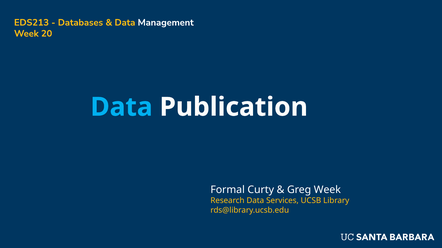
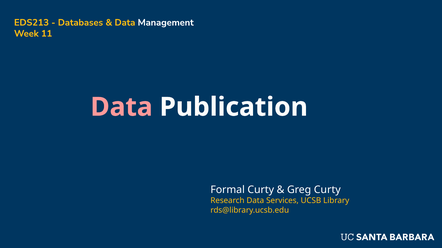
20: 20 -> 11
Data at (122, 107) colour: light blue -> pink
Greg Week: Week -> Curty
